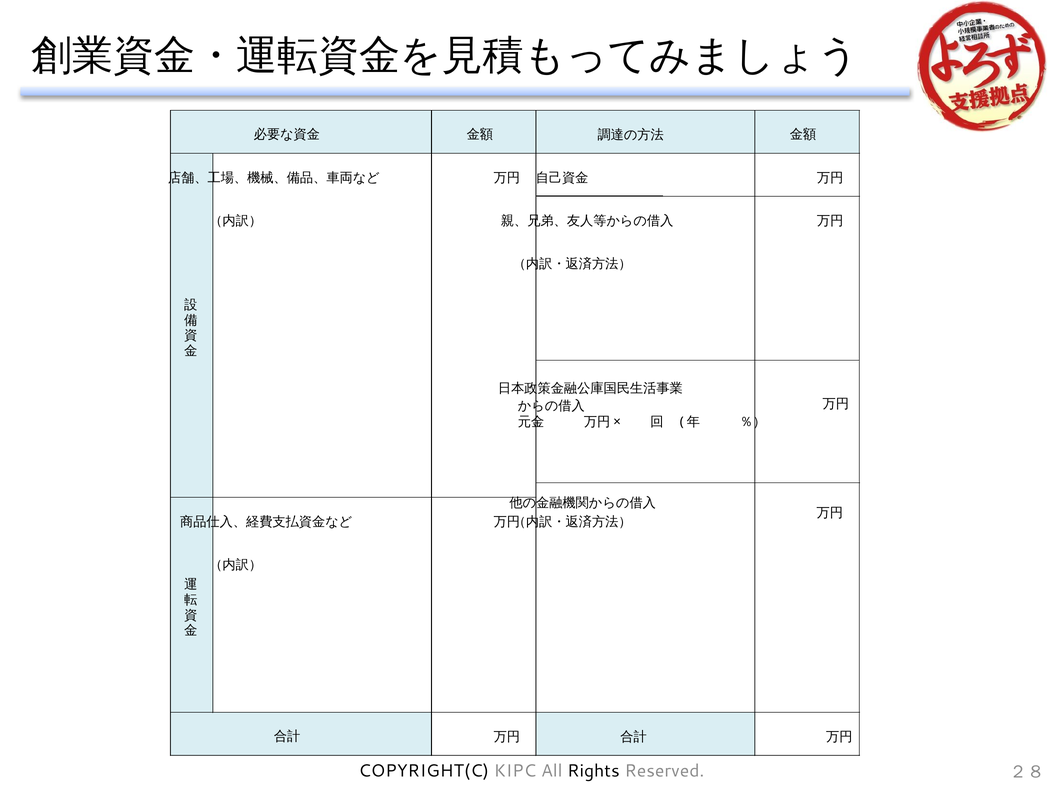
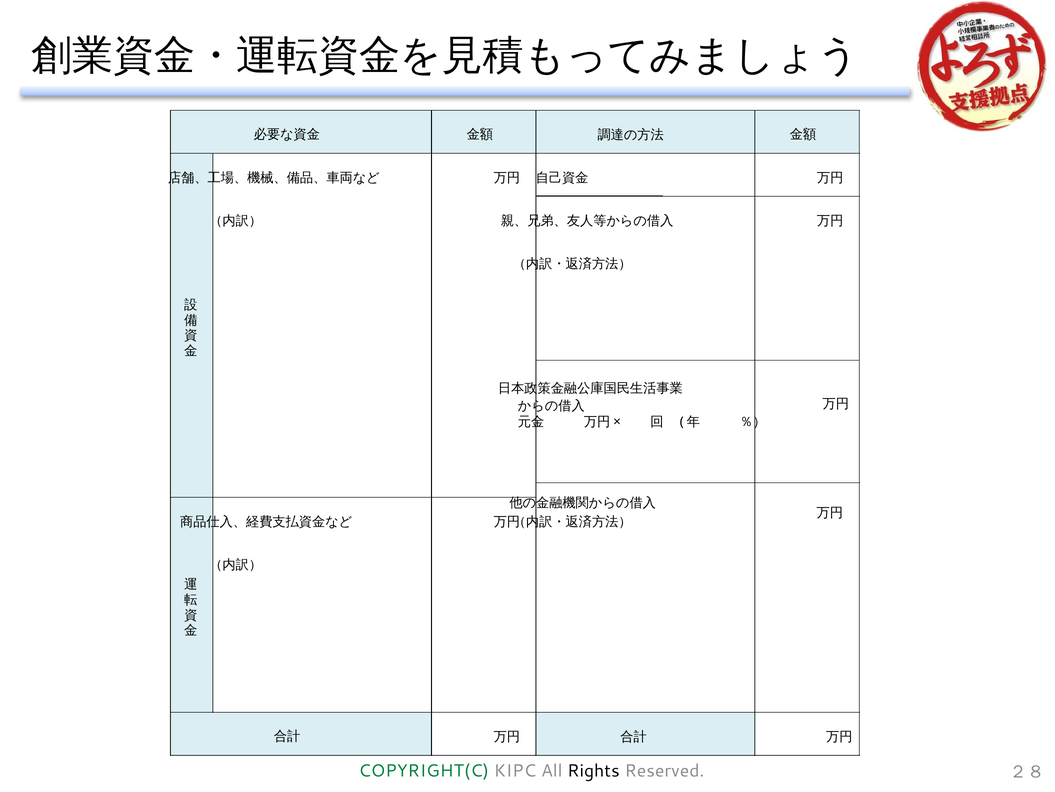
COPYRIGHT(C colour: black -> green
